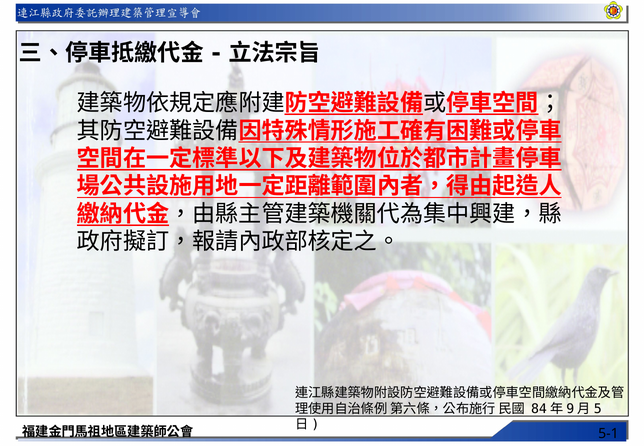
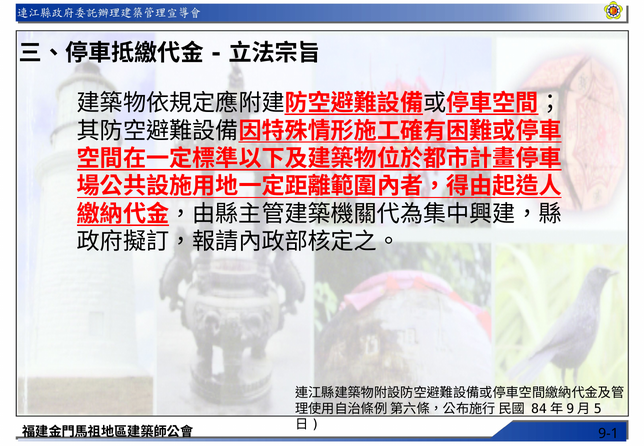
5-1: 5-1 -> 9-1
